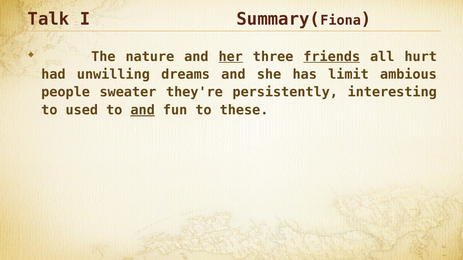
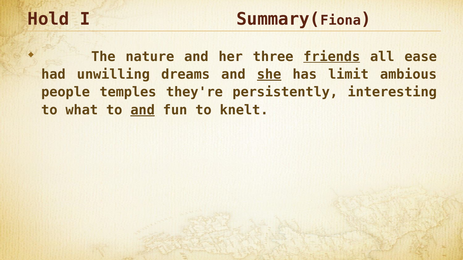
Talk: Talk -> Hold
her underline: present -> none
hurt: hurt -> ease
she underline: none -> present
sweater: sweater -> temples
used: used -> what
these: these -> knelt
